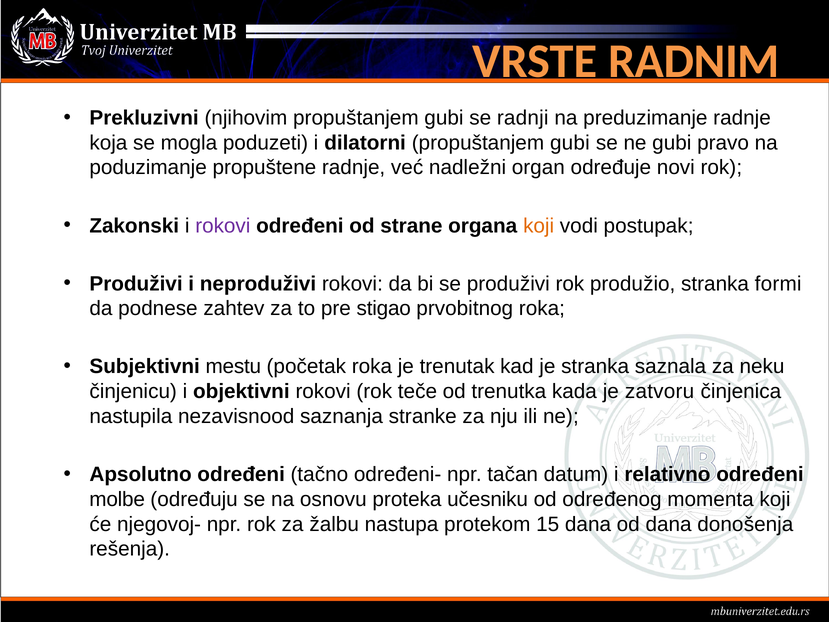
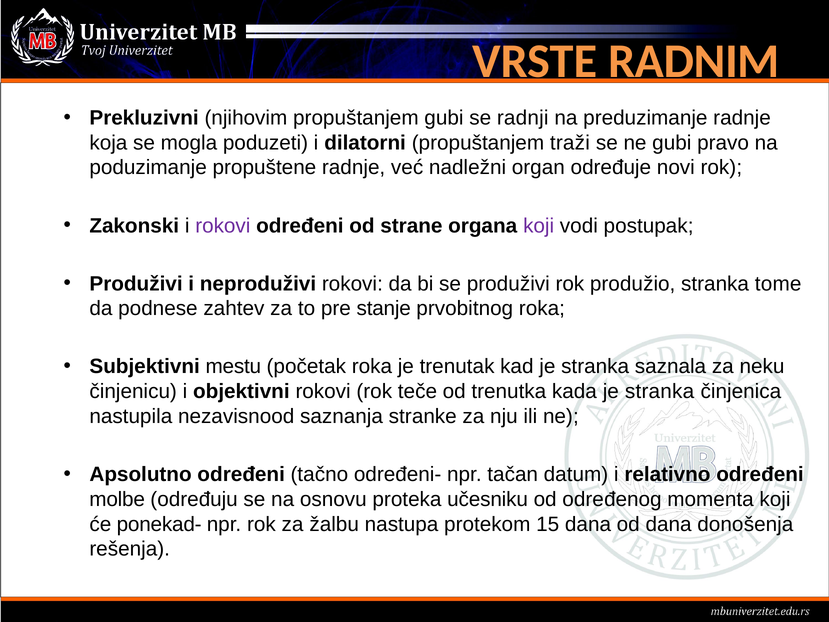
dilatorni propuštanjem gubi: gubi -> traži
koji at (539, 226) colour: orange -> purple
formi: formi -> tome
stigao: stigao -> stanje
kada je zatvoru: zatvoru -> stranka
njegovoj-: njegovoj- -> ponekad-
